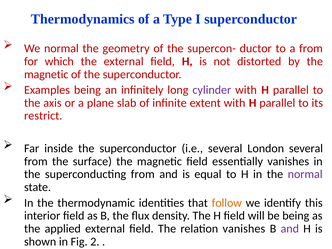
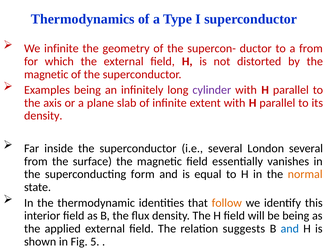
We normal: normal -> infinite
restrict at (43, 116): restrict -> density
superconducting from: from -> form
normal at (305, 174) colour: purple -> orange
relation vanishes: vanishes -> suggests
and at (290, 229) colour: purple -> blue
2: 2 -> 5
